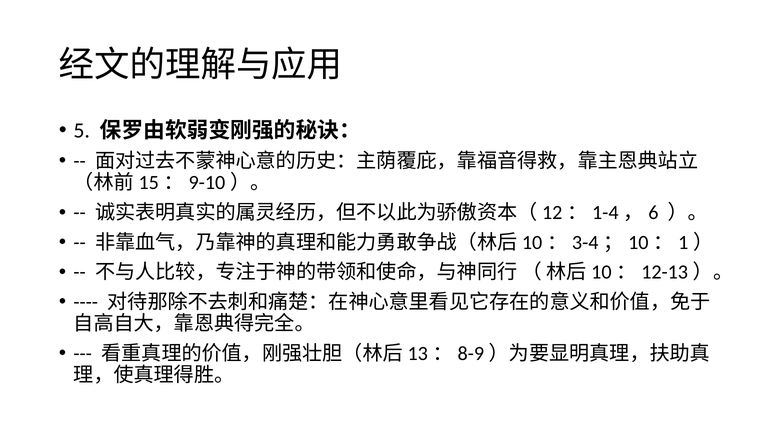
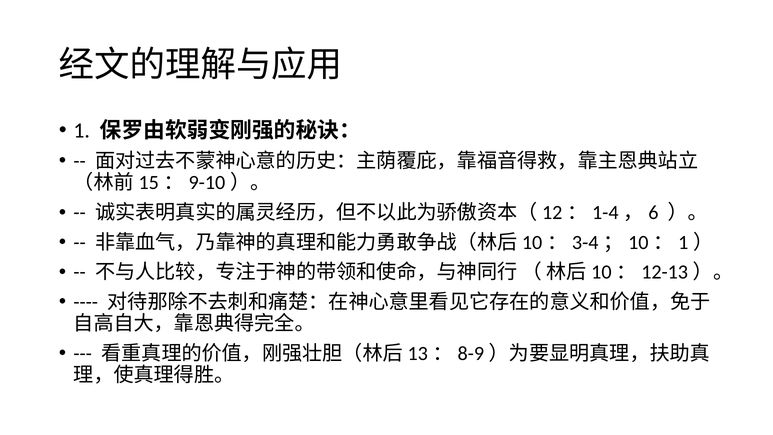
5: 5 -> 1
